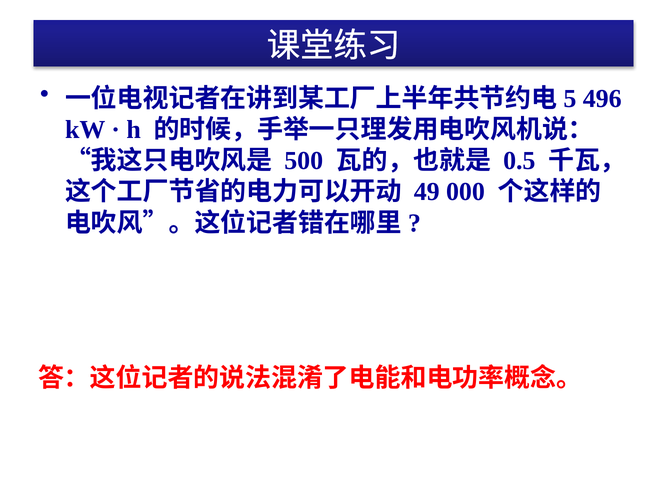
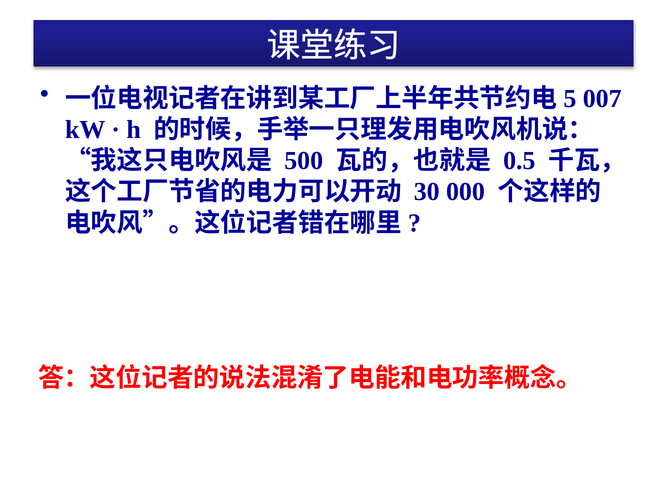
496: 496 -> 007
49: 49 -> 30
